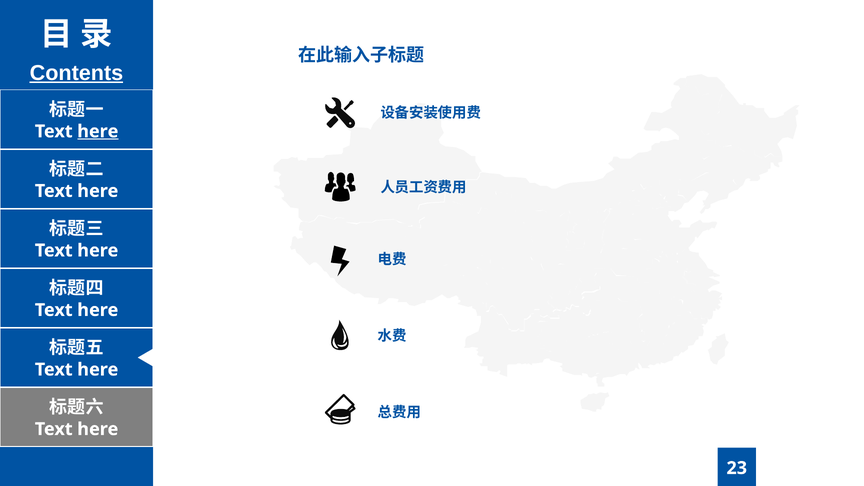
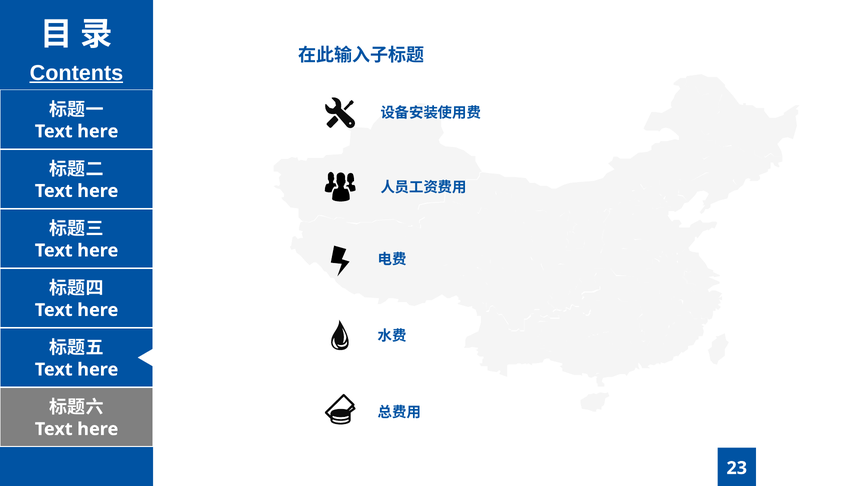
here at (98, 131) underline: present -> none
